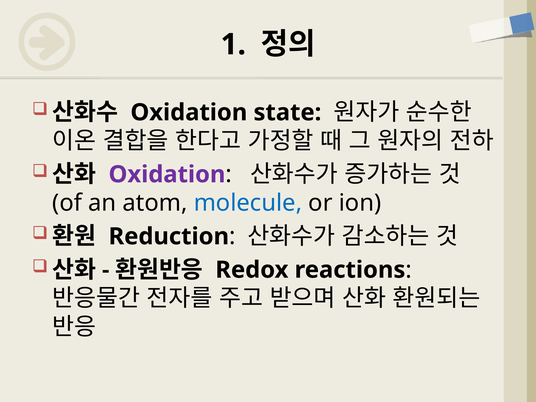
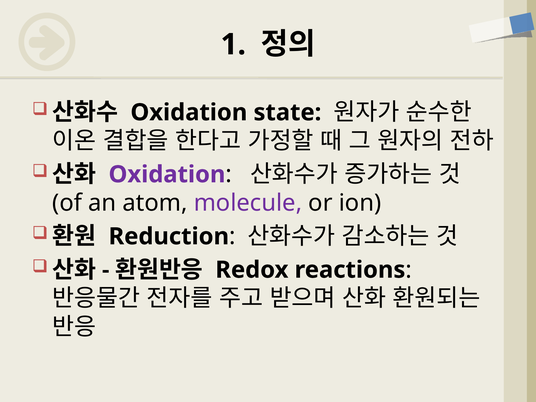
molecule colour: blue -> purple
